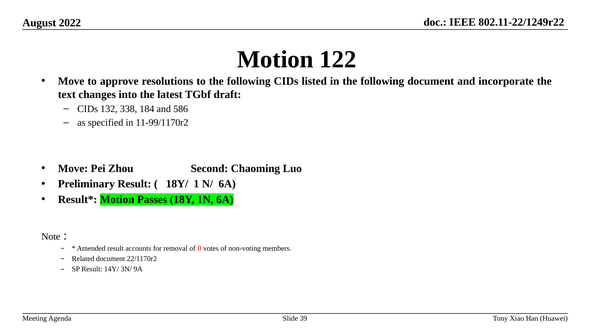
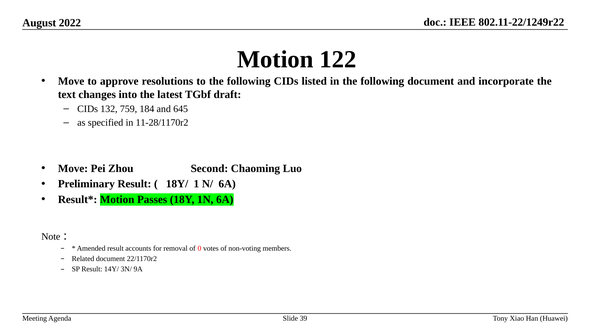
338: 338 -> 759
586: 586 -> 645
11-99/1170r2: 11-99/1170r2 -> 11-28/1170r2
